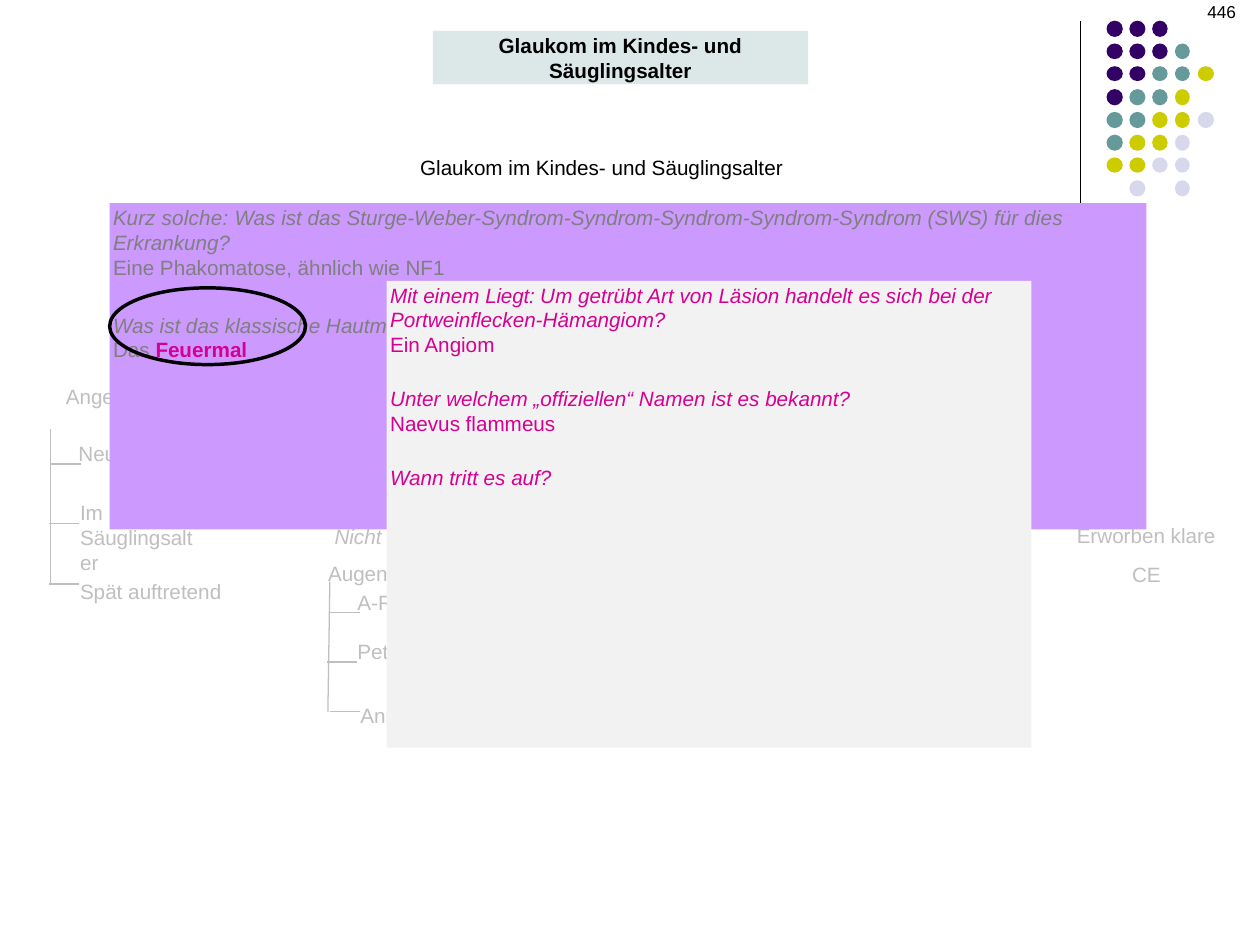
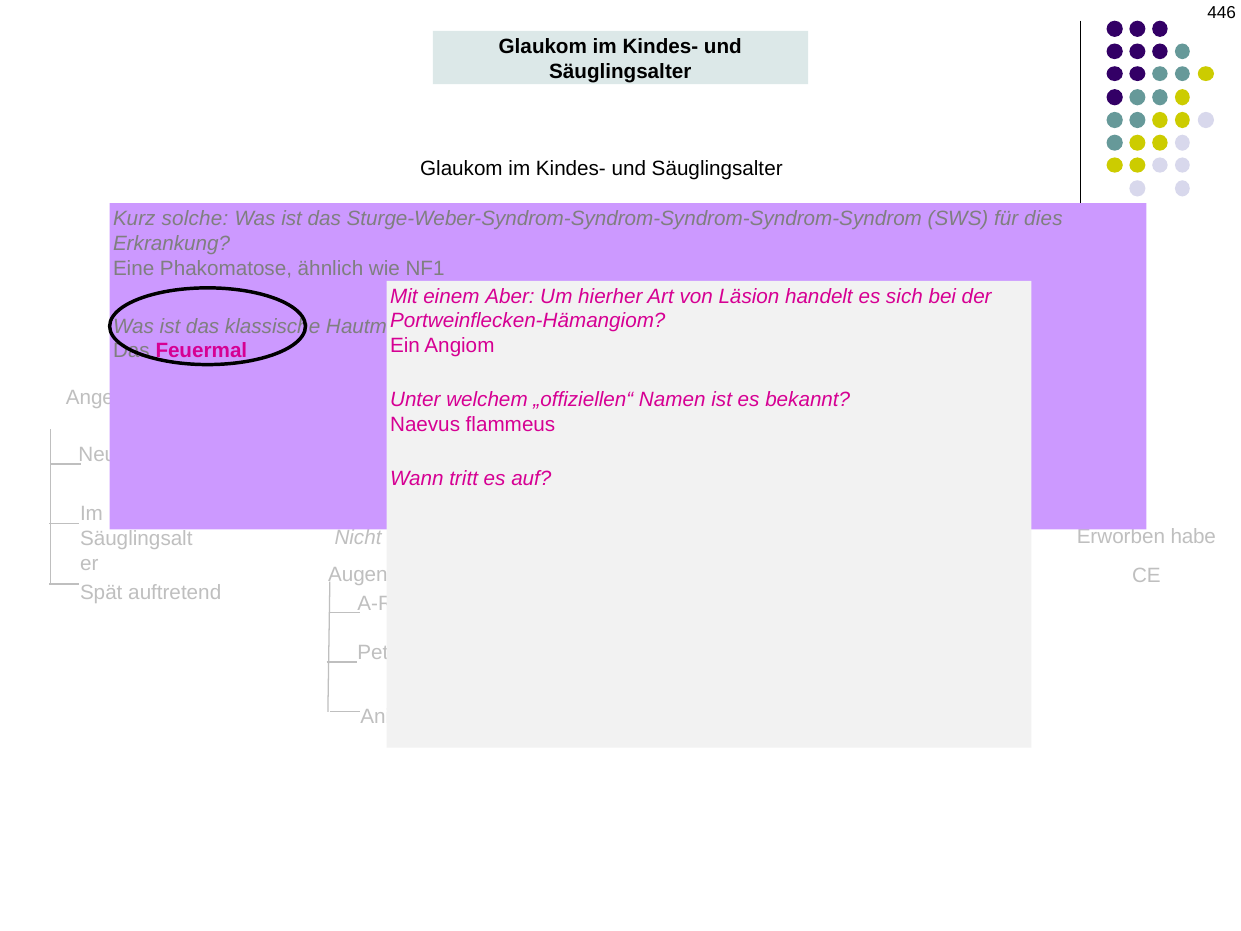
Liegt: Liegt -> Aber
getrübt: getrübt -> hierher
klare: klare -> habe
